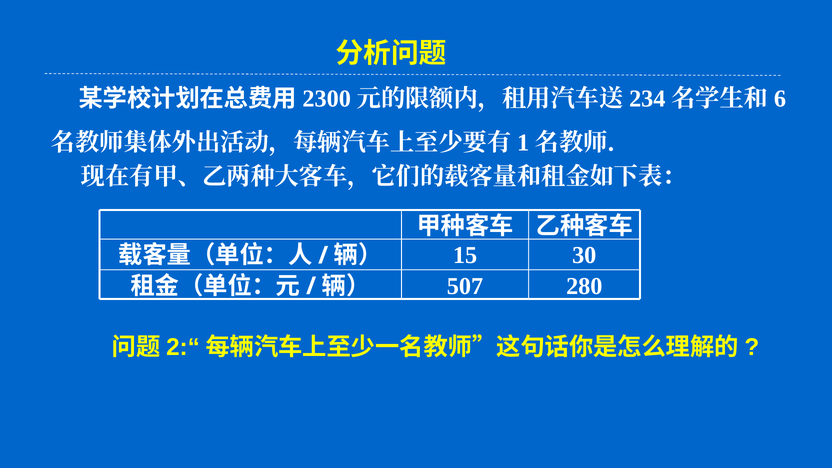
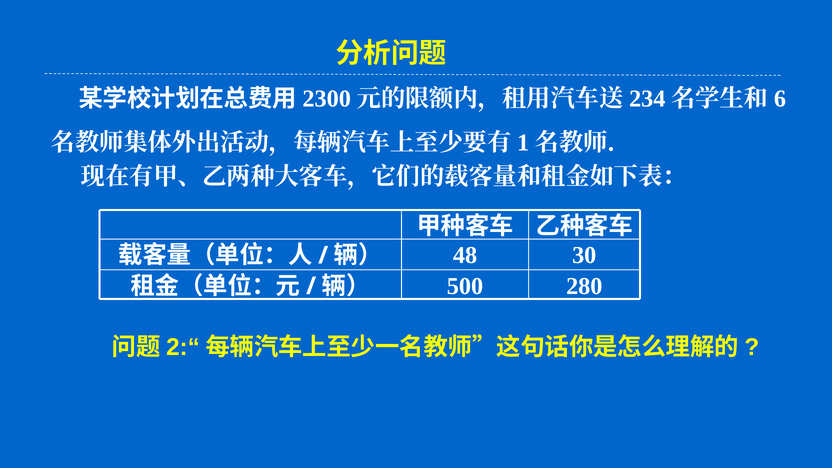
15: 15 -> 48
507: 507 -> 500
